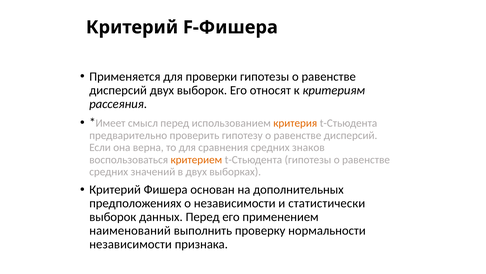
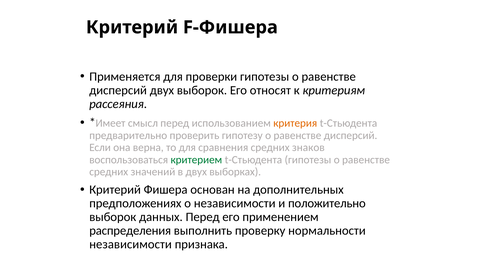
критерием colour: orange -> green
статистически: статистически -> положительно
наименований: наименований -> распределения
